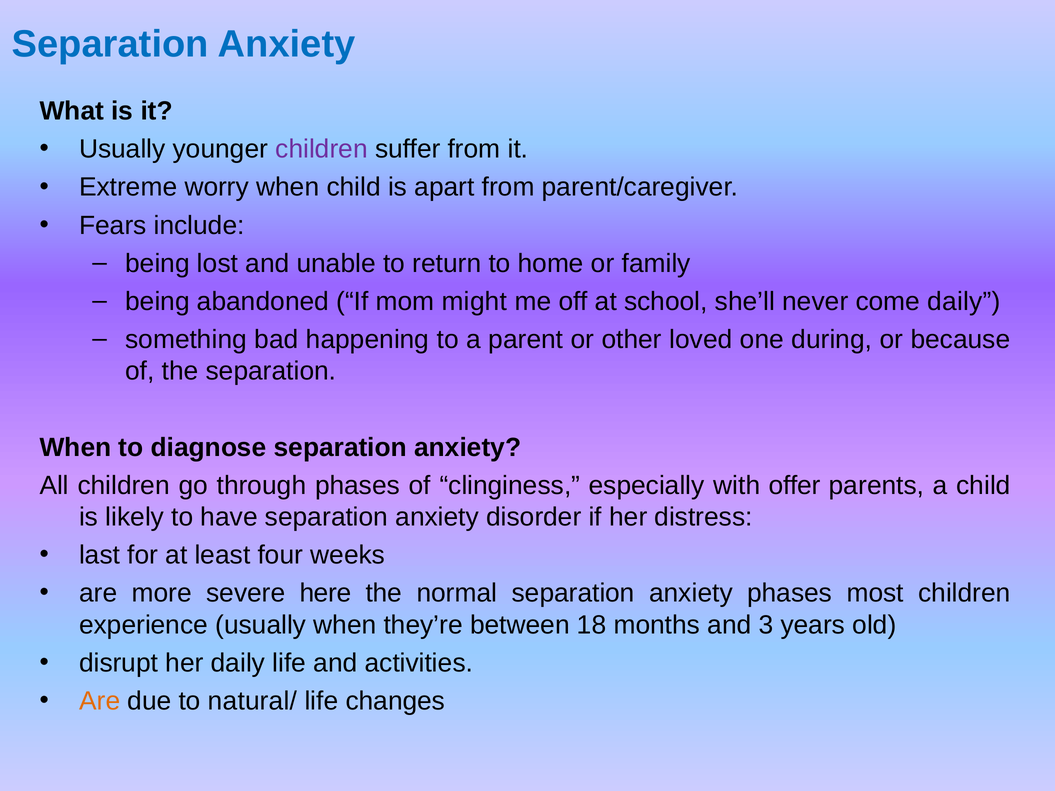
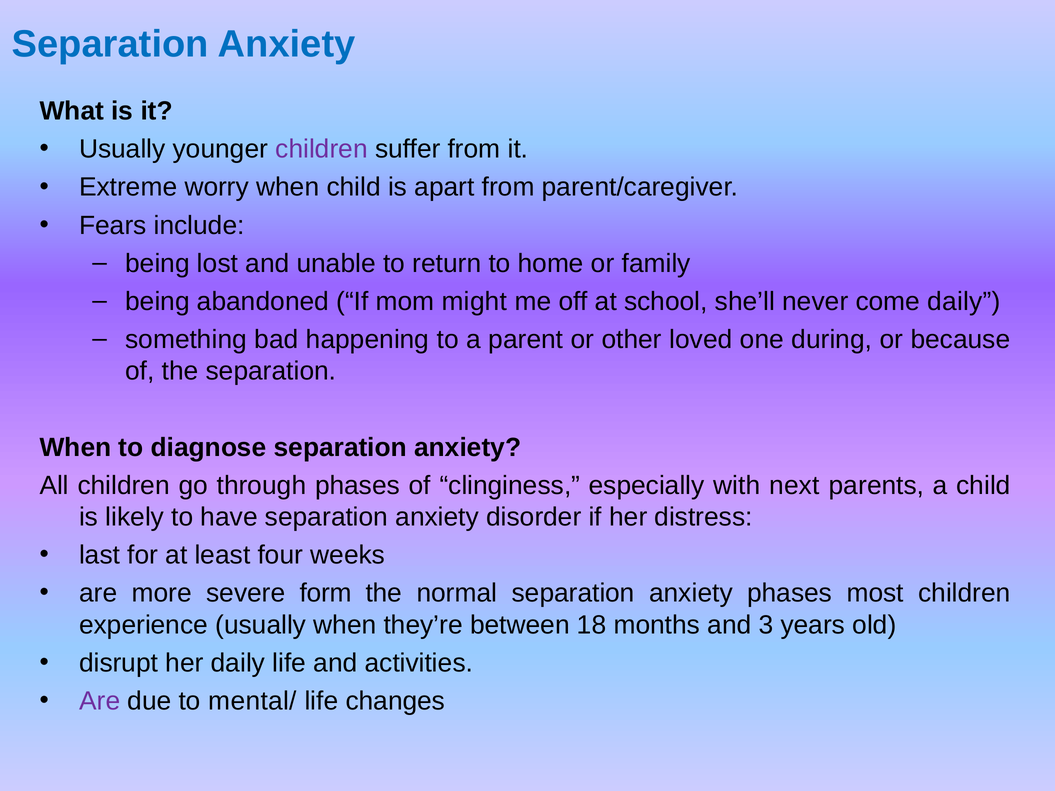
offer: offer -> next
here: here -> form
Are at (100, 701) colour: orange -> purple
natural/: natural/ -> mental/
